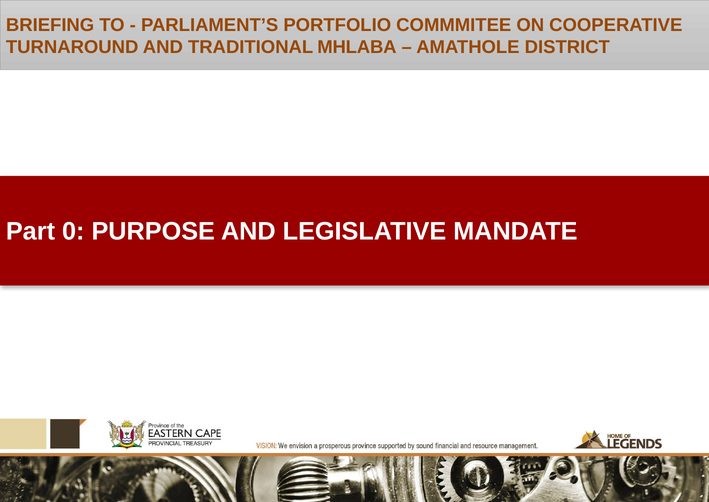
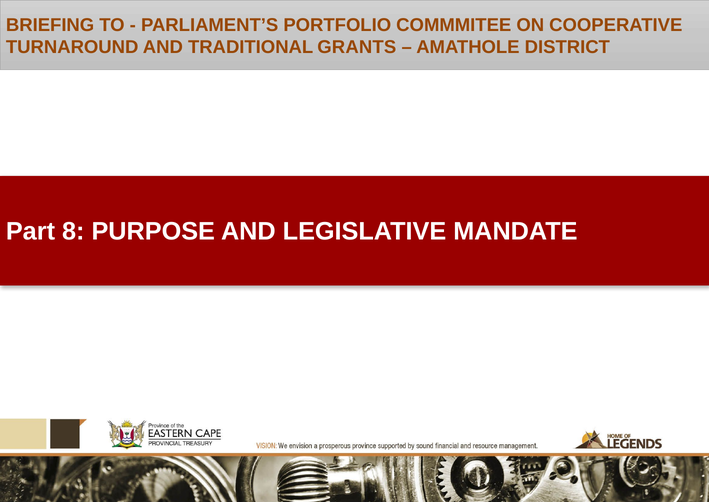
MHLABA: MHLABA -> GRANTS
0: 0 -> 8
